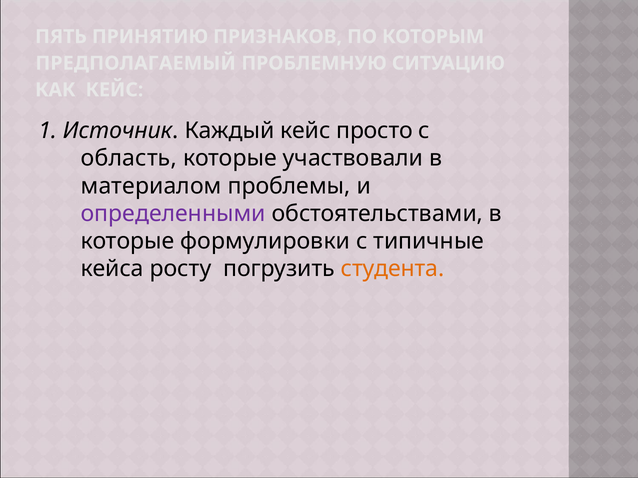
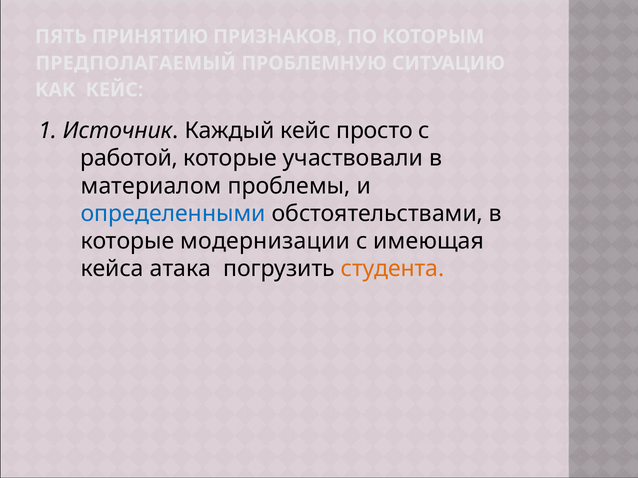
область: область -> работой
определенными colour: purple -> blue
формулировки: формулировки -> модернизации
типичные: типичные -> имеющая
росту: росту -> атака
